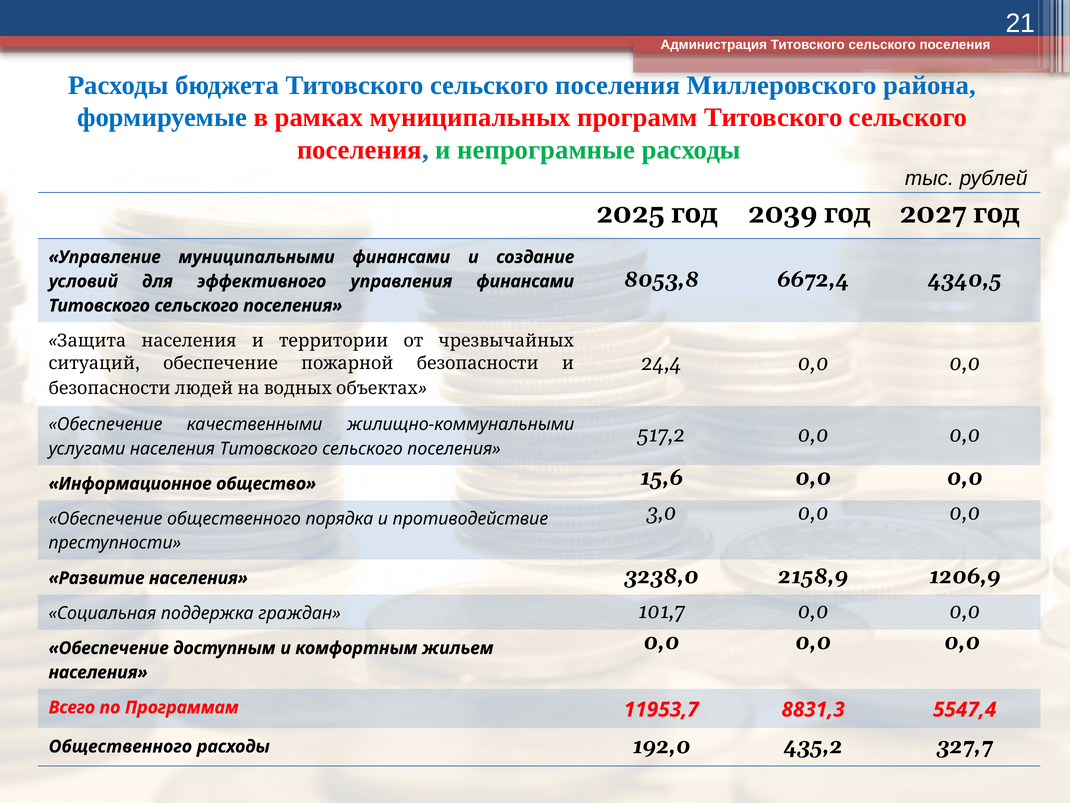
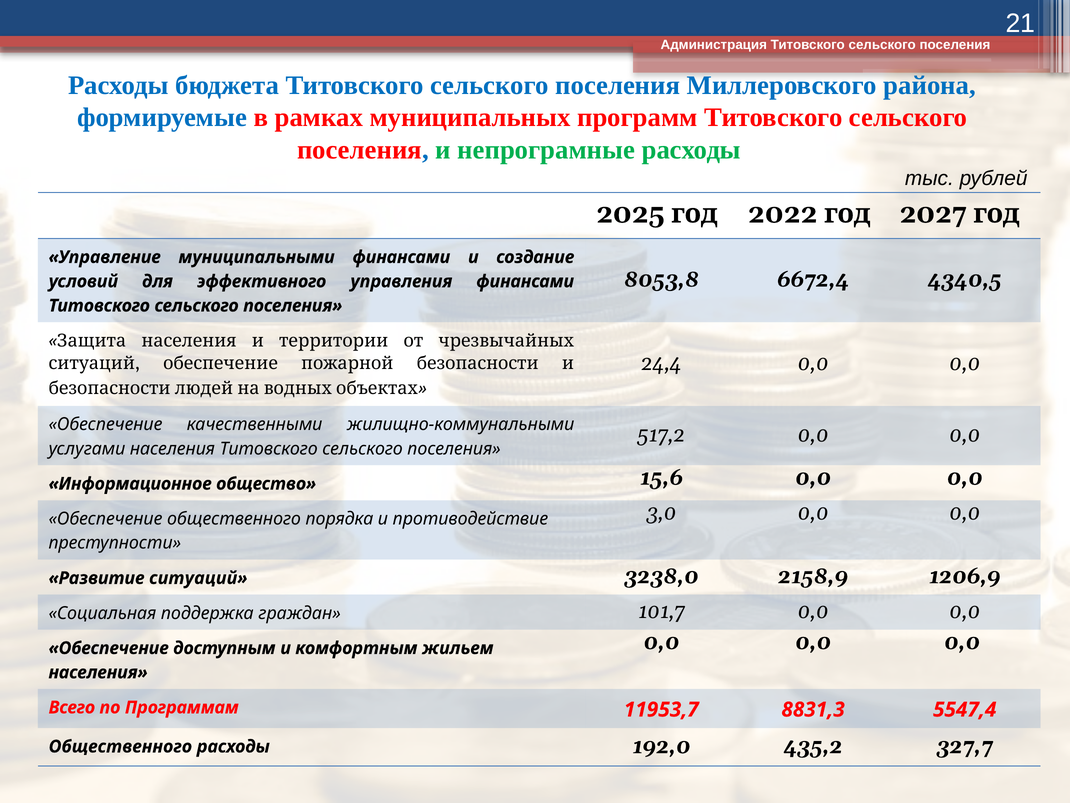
2039: 2039 -> 2022
Развитие населения: населения -> ситуаций
